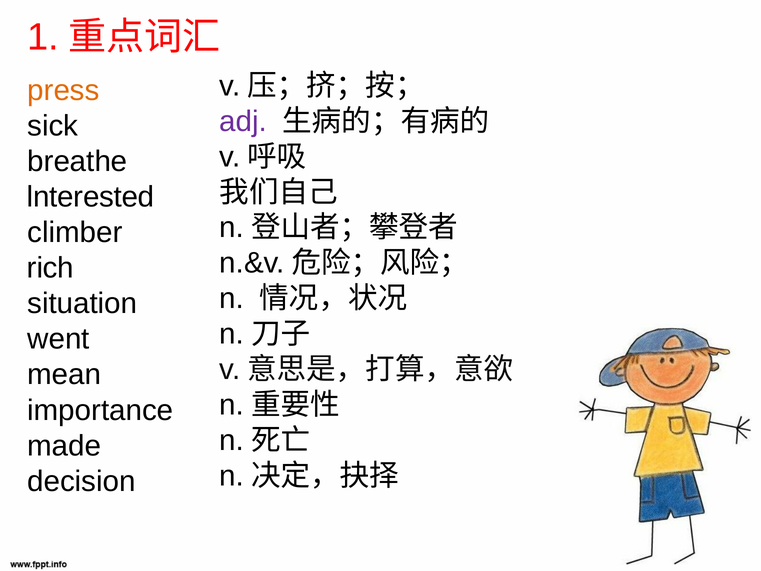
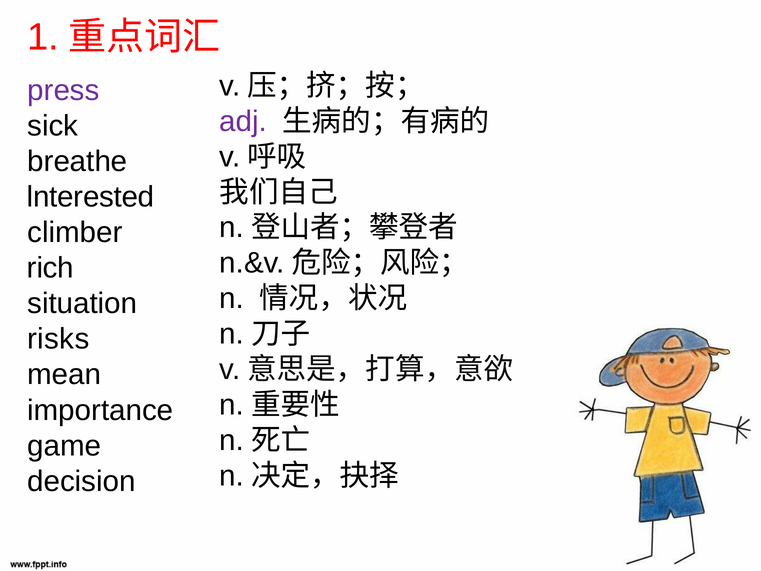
press colour: orange -> purple
went: went -> risks
made: made -> game
